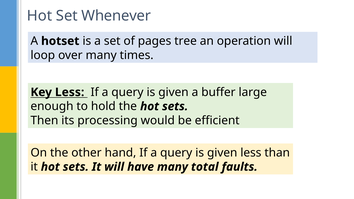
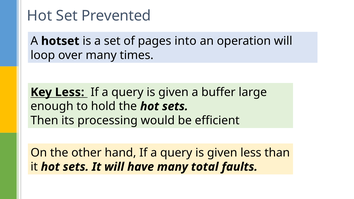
Whenever: Whenever -> Prevented
tree: tree -> into
